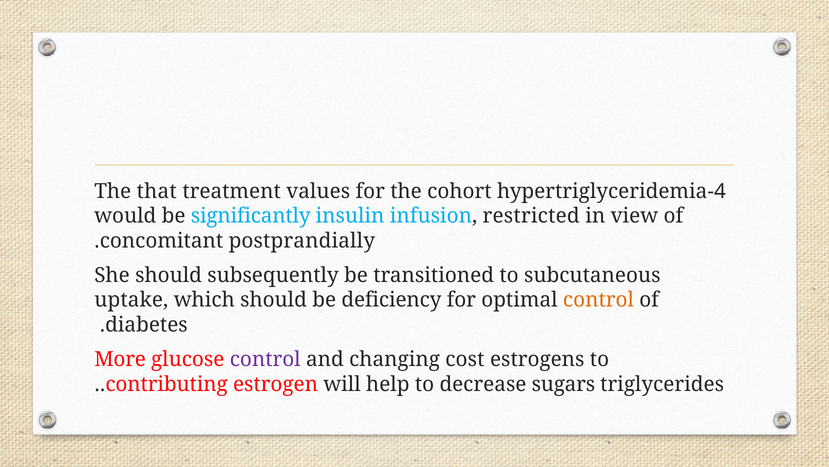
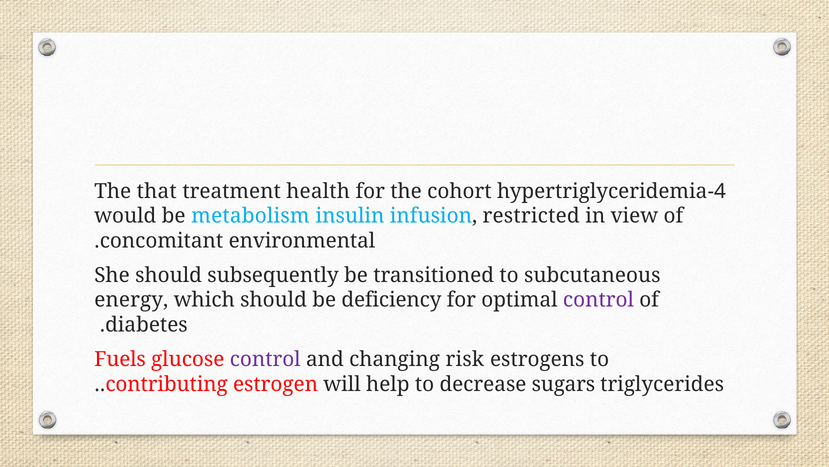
values: values -> health
significantly: significantly -> metabolism
postprandially: postprandially -> environmental
uptake: uptake -> energy
control at (598, 300) colour: orange -> purple
More: More -> Fuels
cost: cost -> risk
